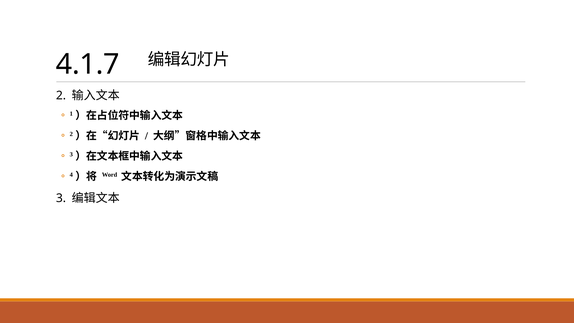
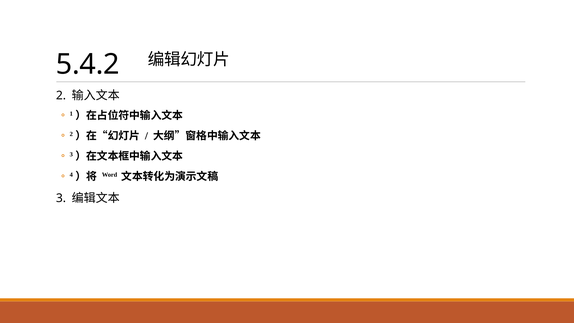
4.1.7: 4.1.7 -> 5.4.2
